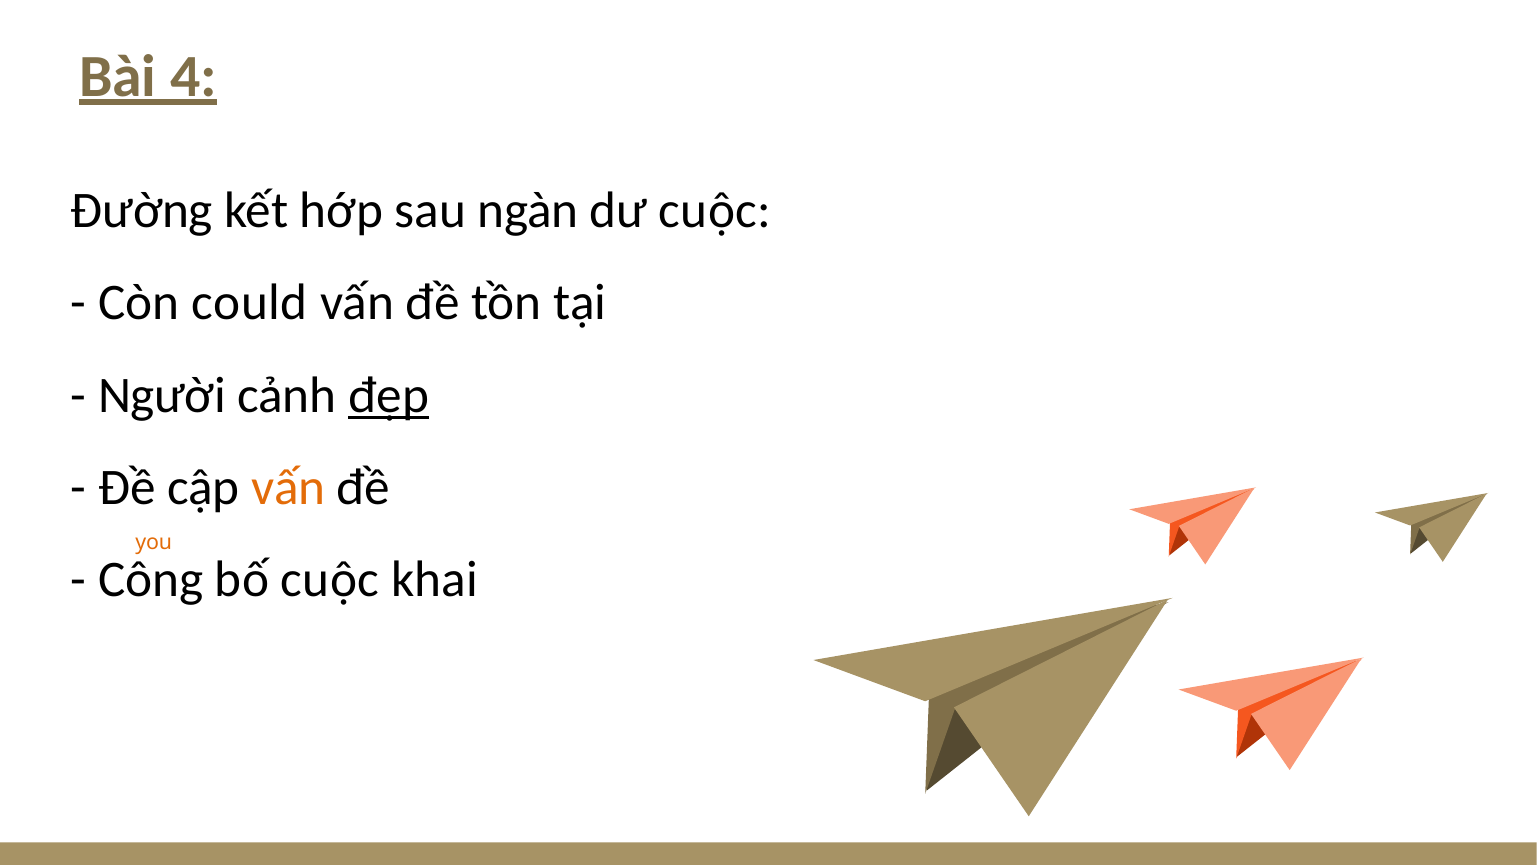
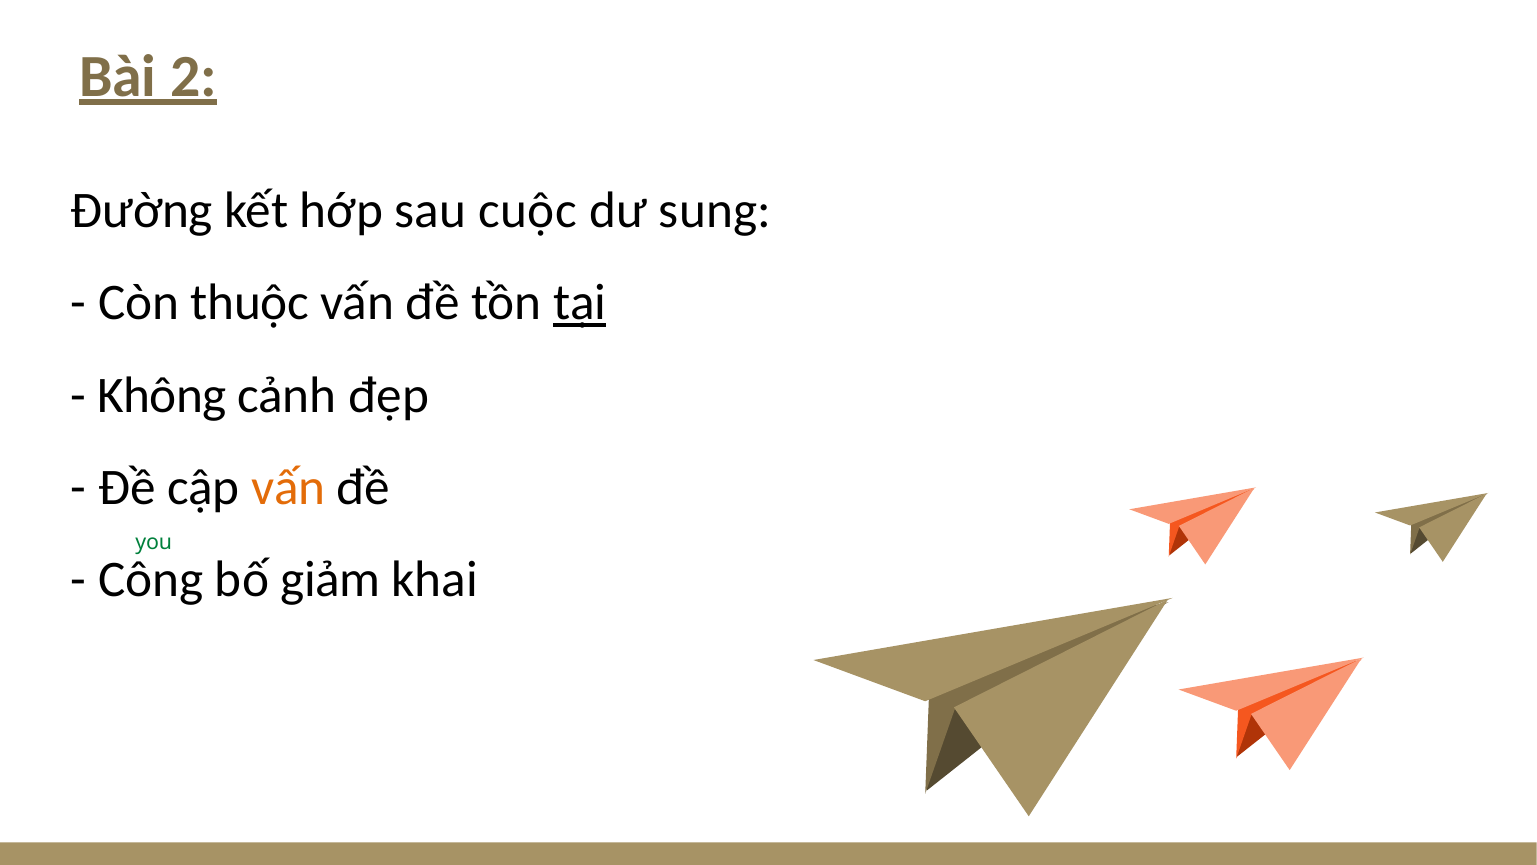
4: 4 -> 2
ngàn: ngàn -> cuộc
dư cuộc: cuộc -> sung
Còn could: could -> thuộc
tại underline: none -> present
Người: Người -> Không
đẹp underline: present -> none
you at (154, 543) colour: orange -> green
cuộc at (330, 579): cuộc -> giảm
